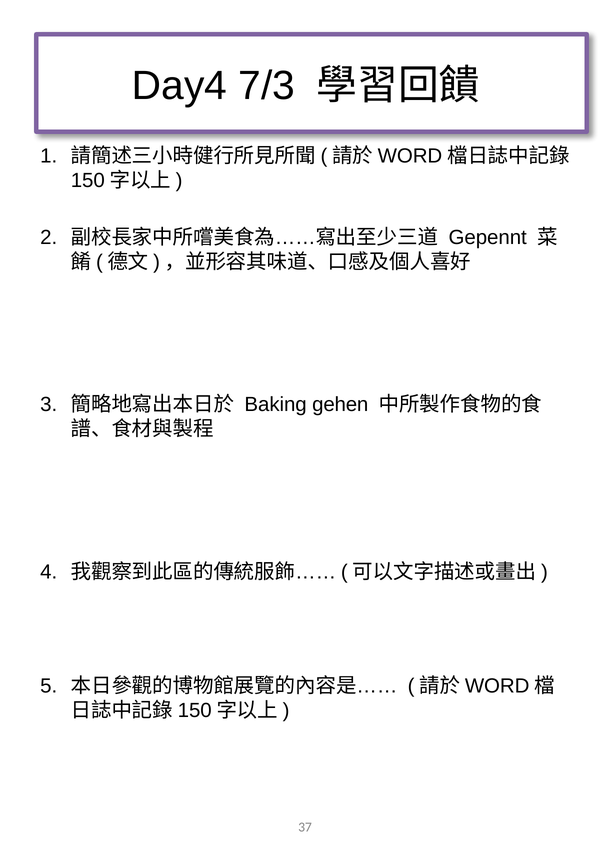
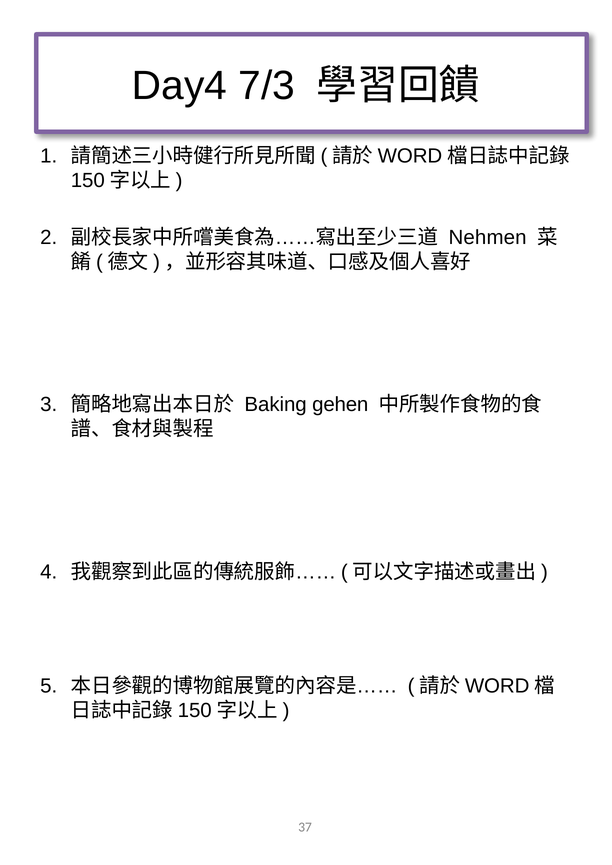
Gepennt: Gepennt -> Nehmen
